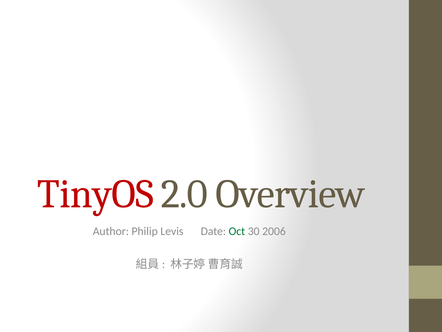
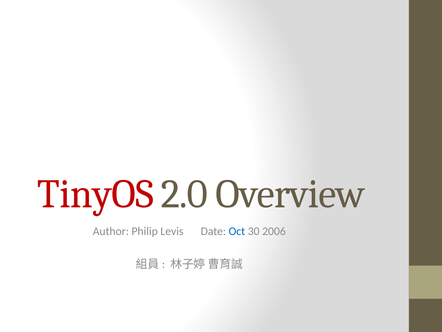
Oct colour: green -> blue
